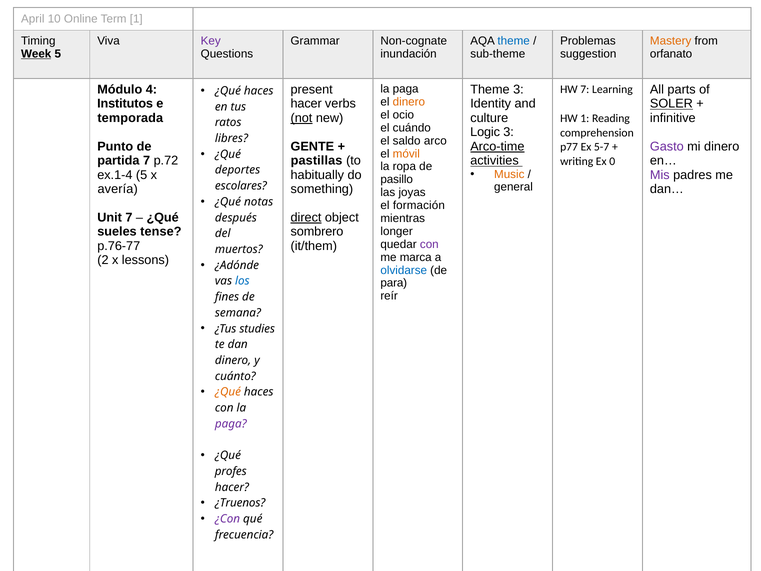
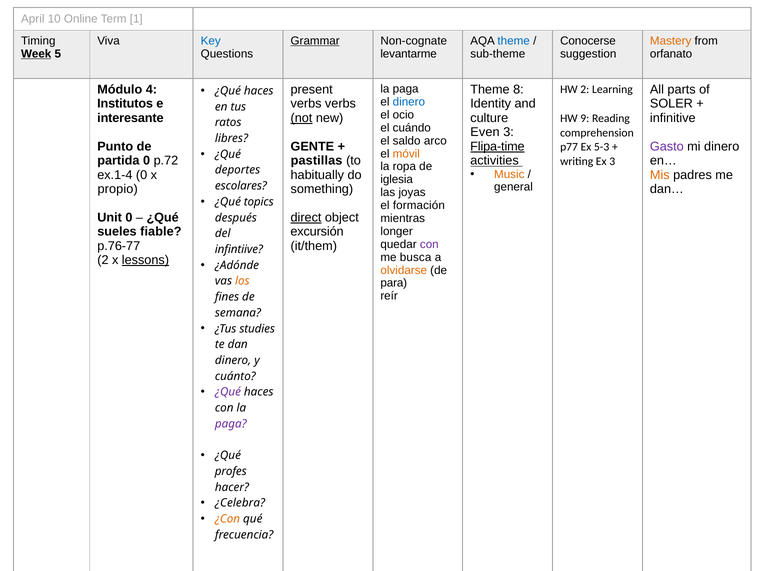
Key colour: purple -> blue
Grammar underline: none -> present
Problemas: Problemas -> Conocerse
inundación: inundación -> levantarme
Theme 3: 3 -> 8
HW 7: 7 -> 2
dinero at (409, 102) colour: orange -> blue
hacer at (306, 104): hacer -> verbs
SOLER underline: present -> none
temporada: temporada -> interesante
HW 1: 1 -> 9
Logic: Logic -> Even
Arco-time: Arco-time -> Flipa-time
5-7: 5-7 -> 5-3
partida 7: 7 -> 0
Ex 0: 0 -> 3
ex.1-4 5: 5 -> 0
Mis colour: purple -> orange
pasillo: pasillo -> iglesia
avería: avería -> propio
notas: notas -> topics
Unit 7: 7 -> 0
tense: tense -> fiable
sombrero: sombrero -> excursión
muertos: muertos -> infintiive
marca: marca -> busca
lessons underline: none -> present
olvidarse colour: blue -> orange
los colour: blue -> orange
¿Qué at (228, 392) colour: orange -> purple
¿Truenos: ¿Truenos -> ¿Celebra
¿Con colour: purple -> orange
